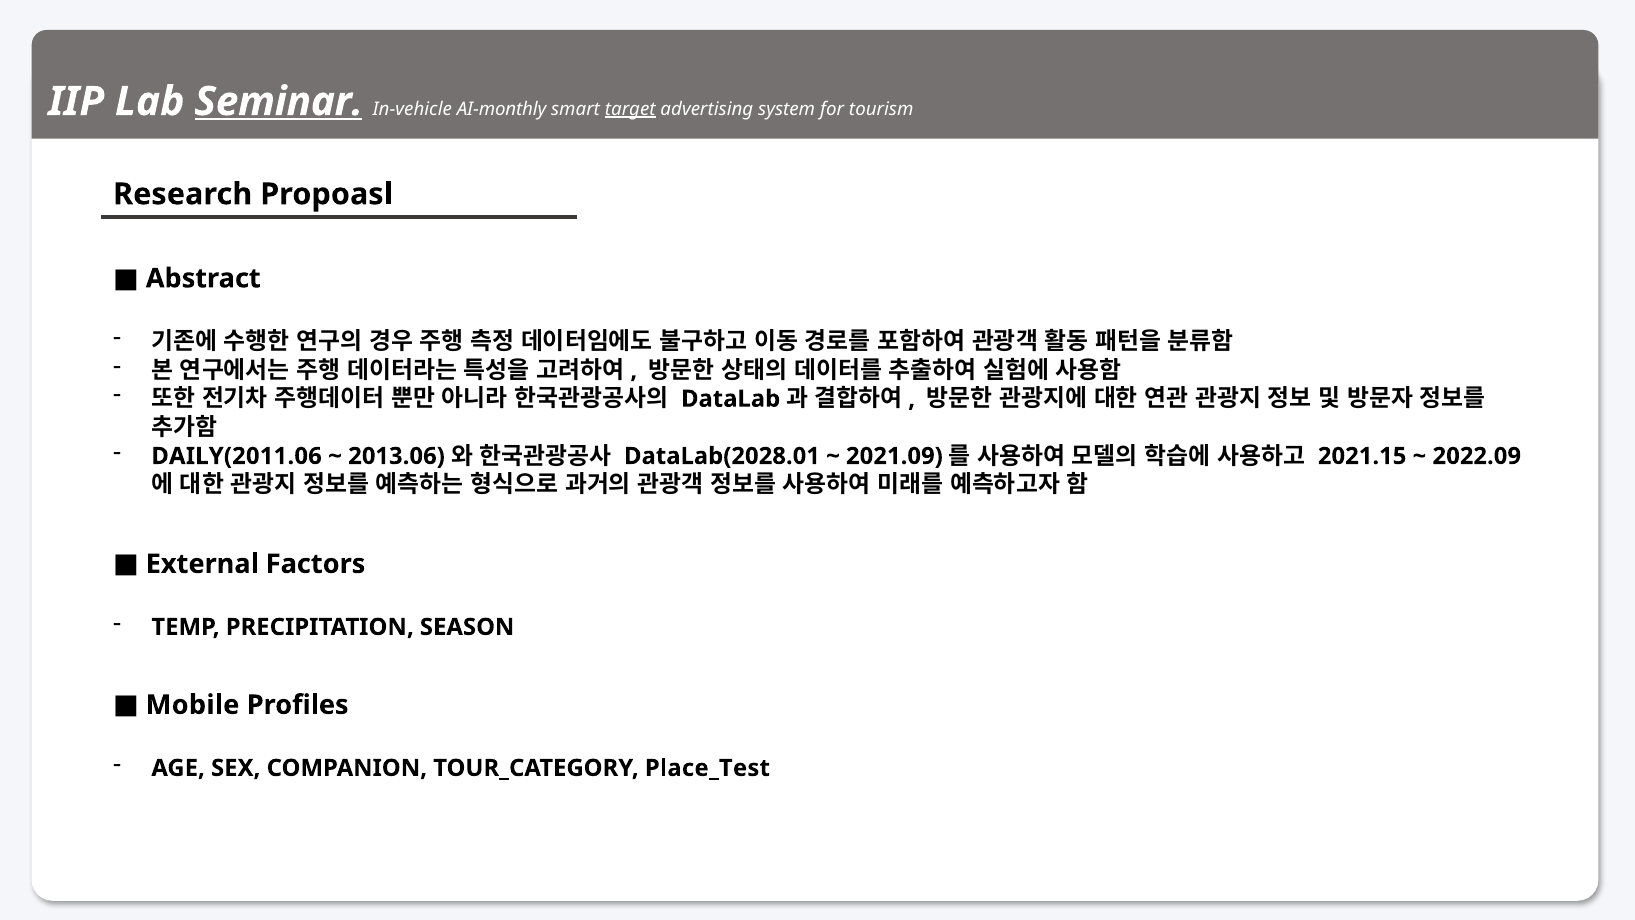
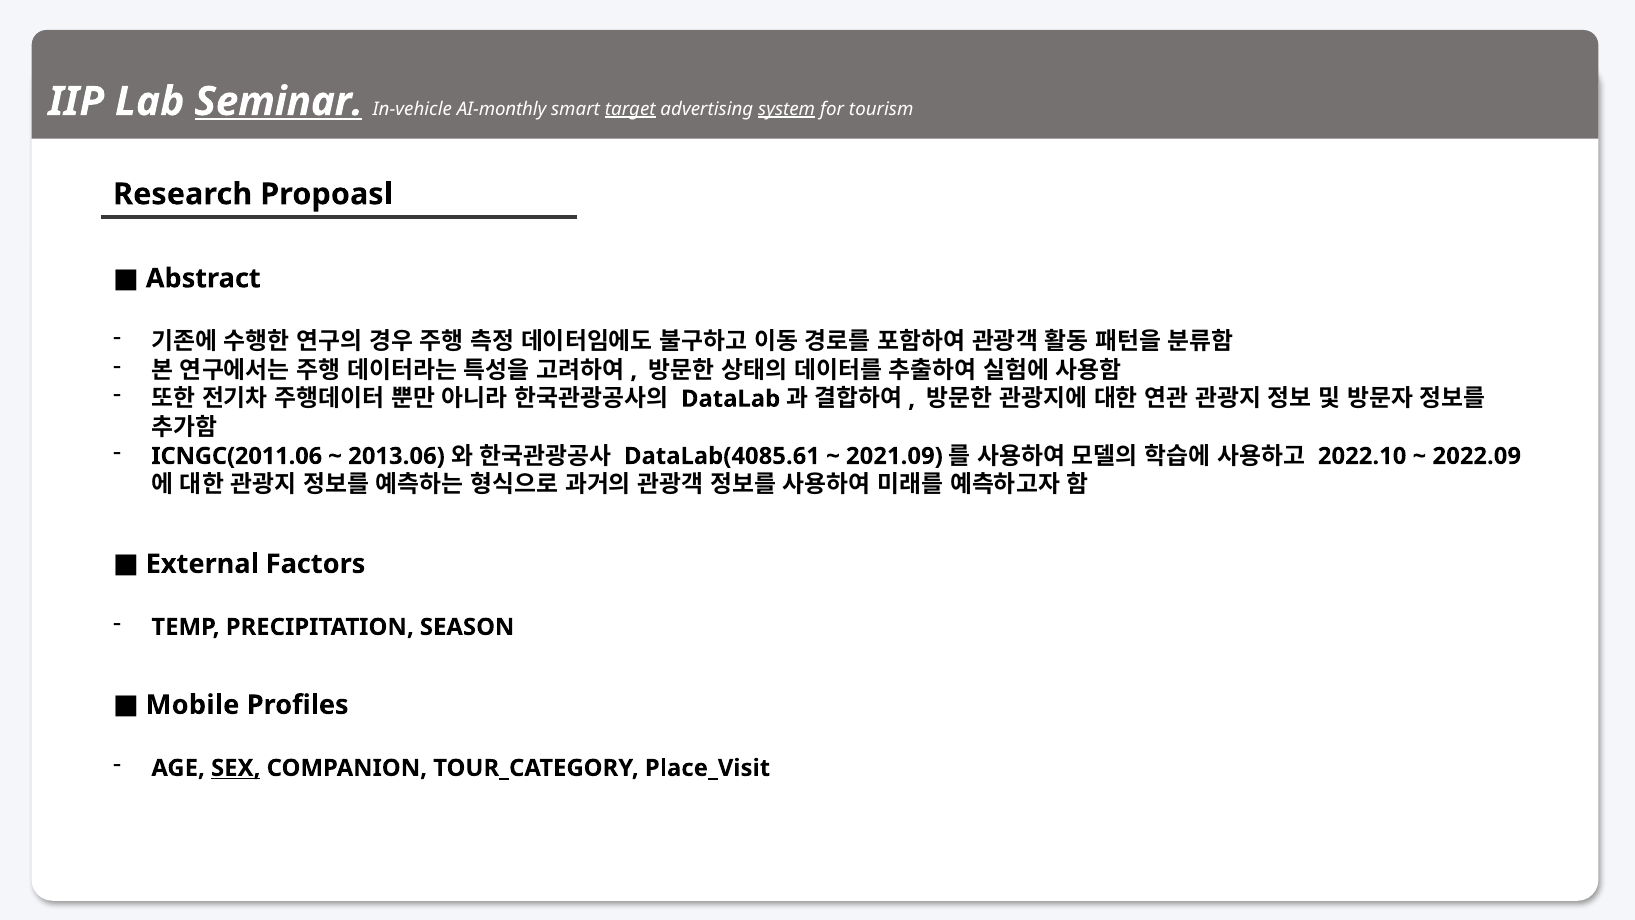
system underline: none -> present
DAILY(2011.06: DAILY(2011.06 -> ICNGC(2011.06
DataLab(2028.01: DataLab(2028.01 -> DataLab(4085.61
2021.15: 2021.15 -> 2022.10
SEX underline: none -> present
Place_Test: Place_Test -> Place_Visit
